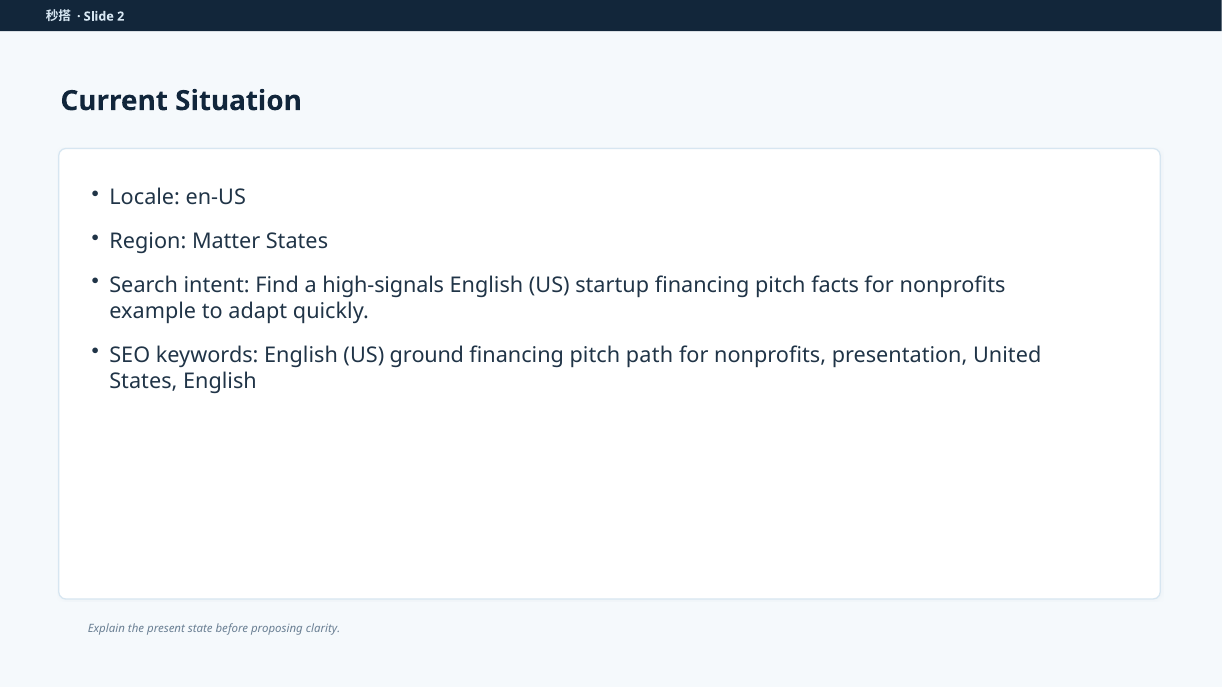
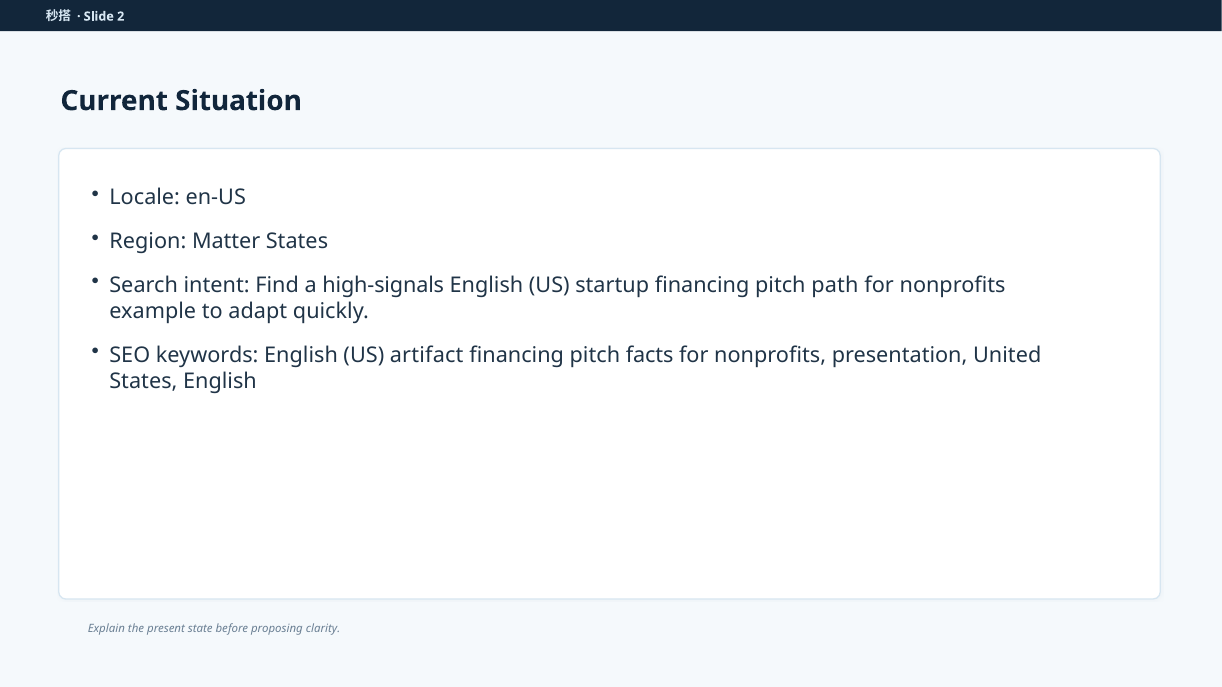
facts: facts -> path
ground: ground -> artifact
path: path -> facts
